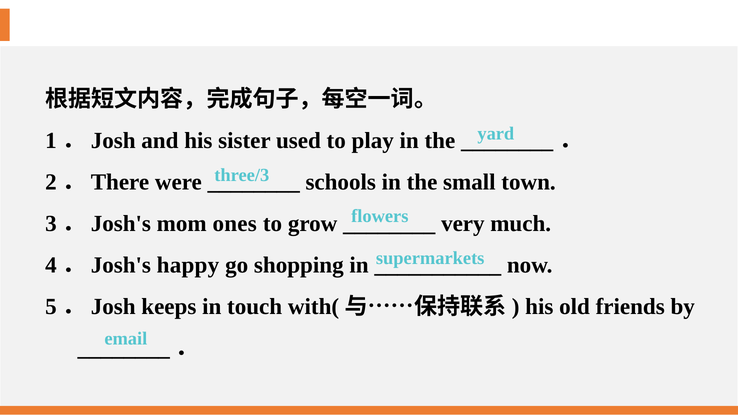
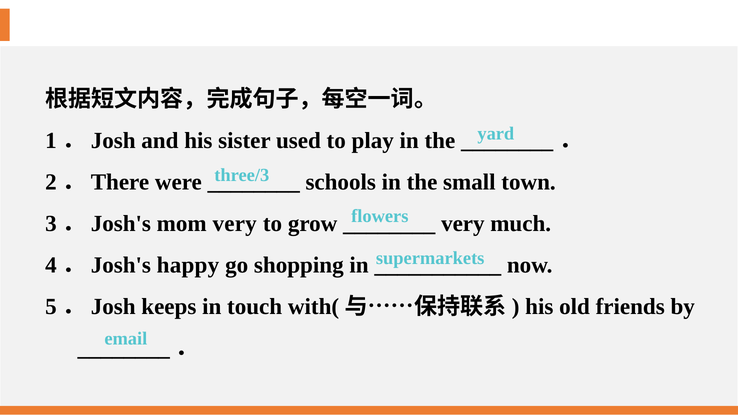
mom ones: ones -> very
